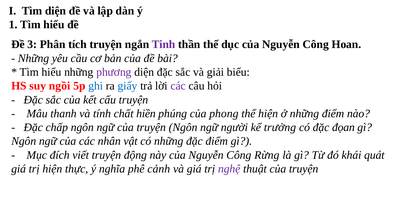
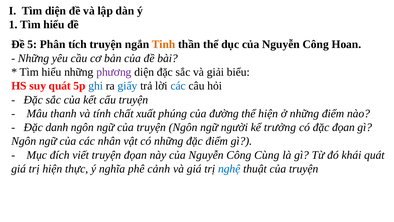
3: 3 -> 5
Tinh colour: purple -> orange
suy ngồi: ngồi -> quát
các at (178, 86) colour: purple -> blue
hiền: hiền -> xuất
phong: phong -> đường
chấp: chấp -> danh
truyện động: động -> đọan
Rừng: Rừng -> Cùng
nghệ colour: purple -> blue
